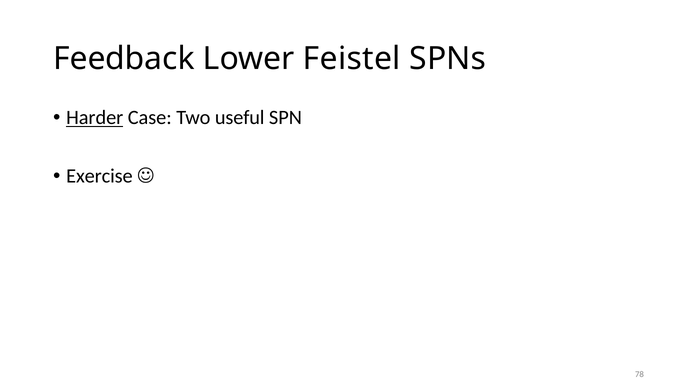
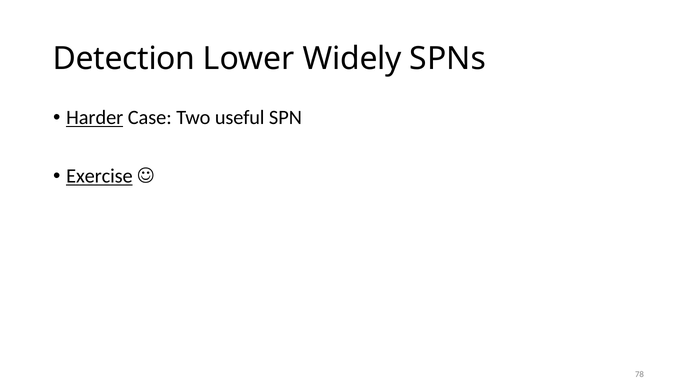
Feedback: Feedback -> Detection
Feistel: Feistel -> Widely
Exercise underline: none -> present
